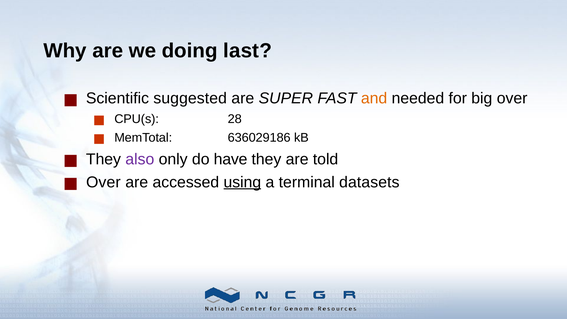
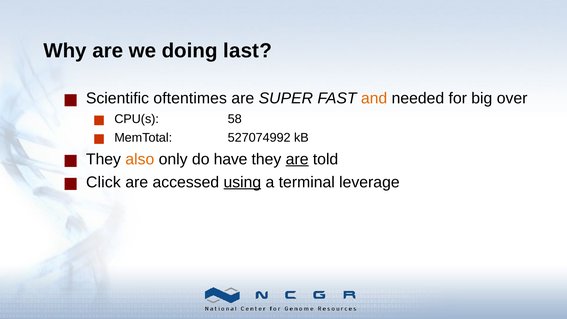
suggested: suggested -> oftentimes
28: 28 -> 58
636029186: 636029186 -> 527074992
also colour: purple -> orange
are at (297, 159) underline: none -> present
Over at (103, 182): Over -> Click
datasets: datasets -> leverage
